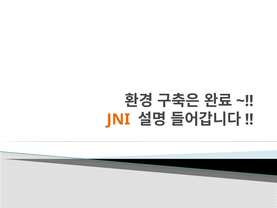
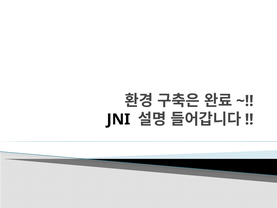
JNI colour: orange -> black
